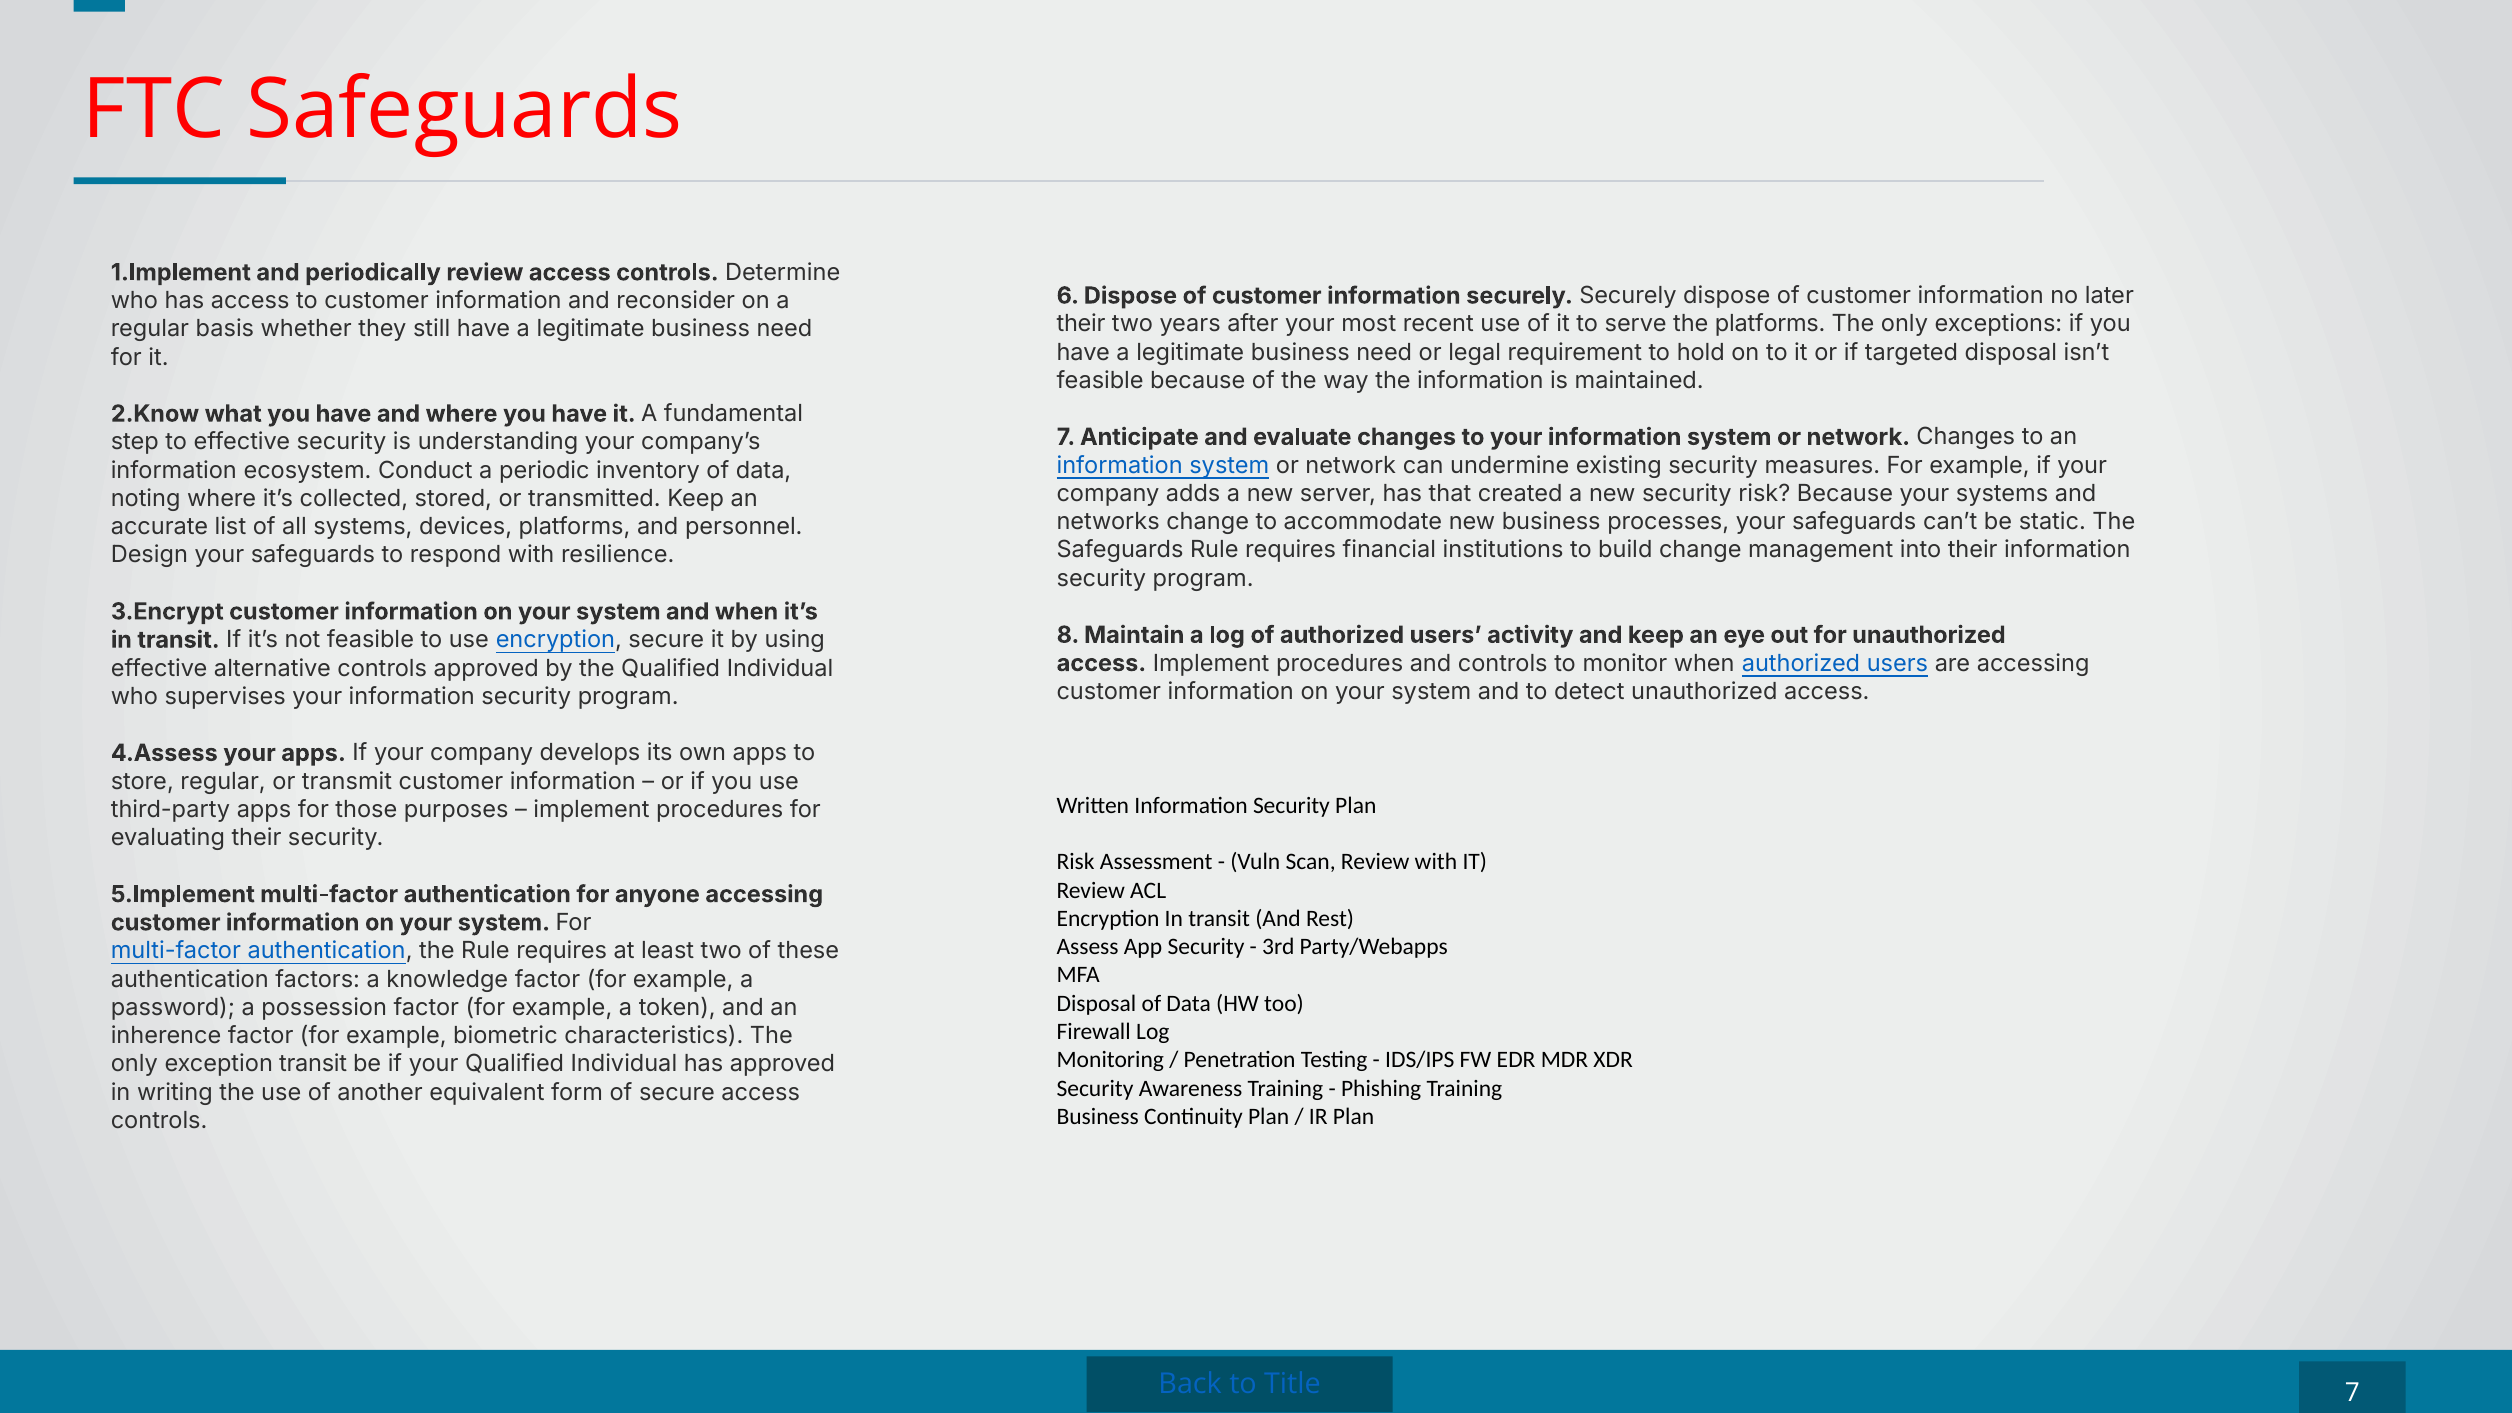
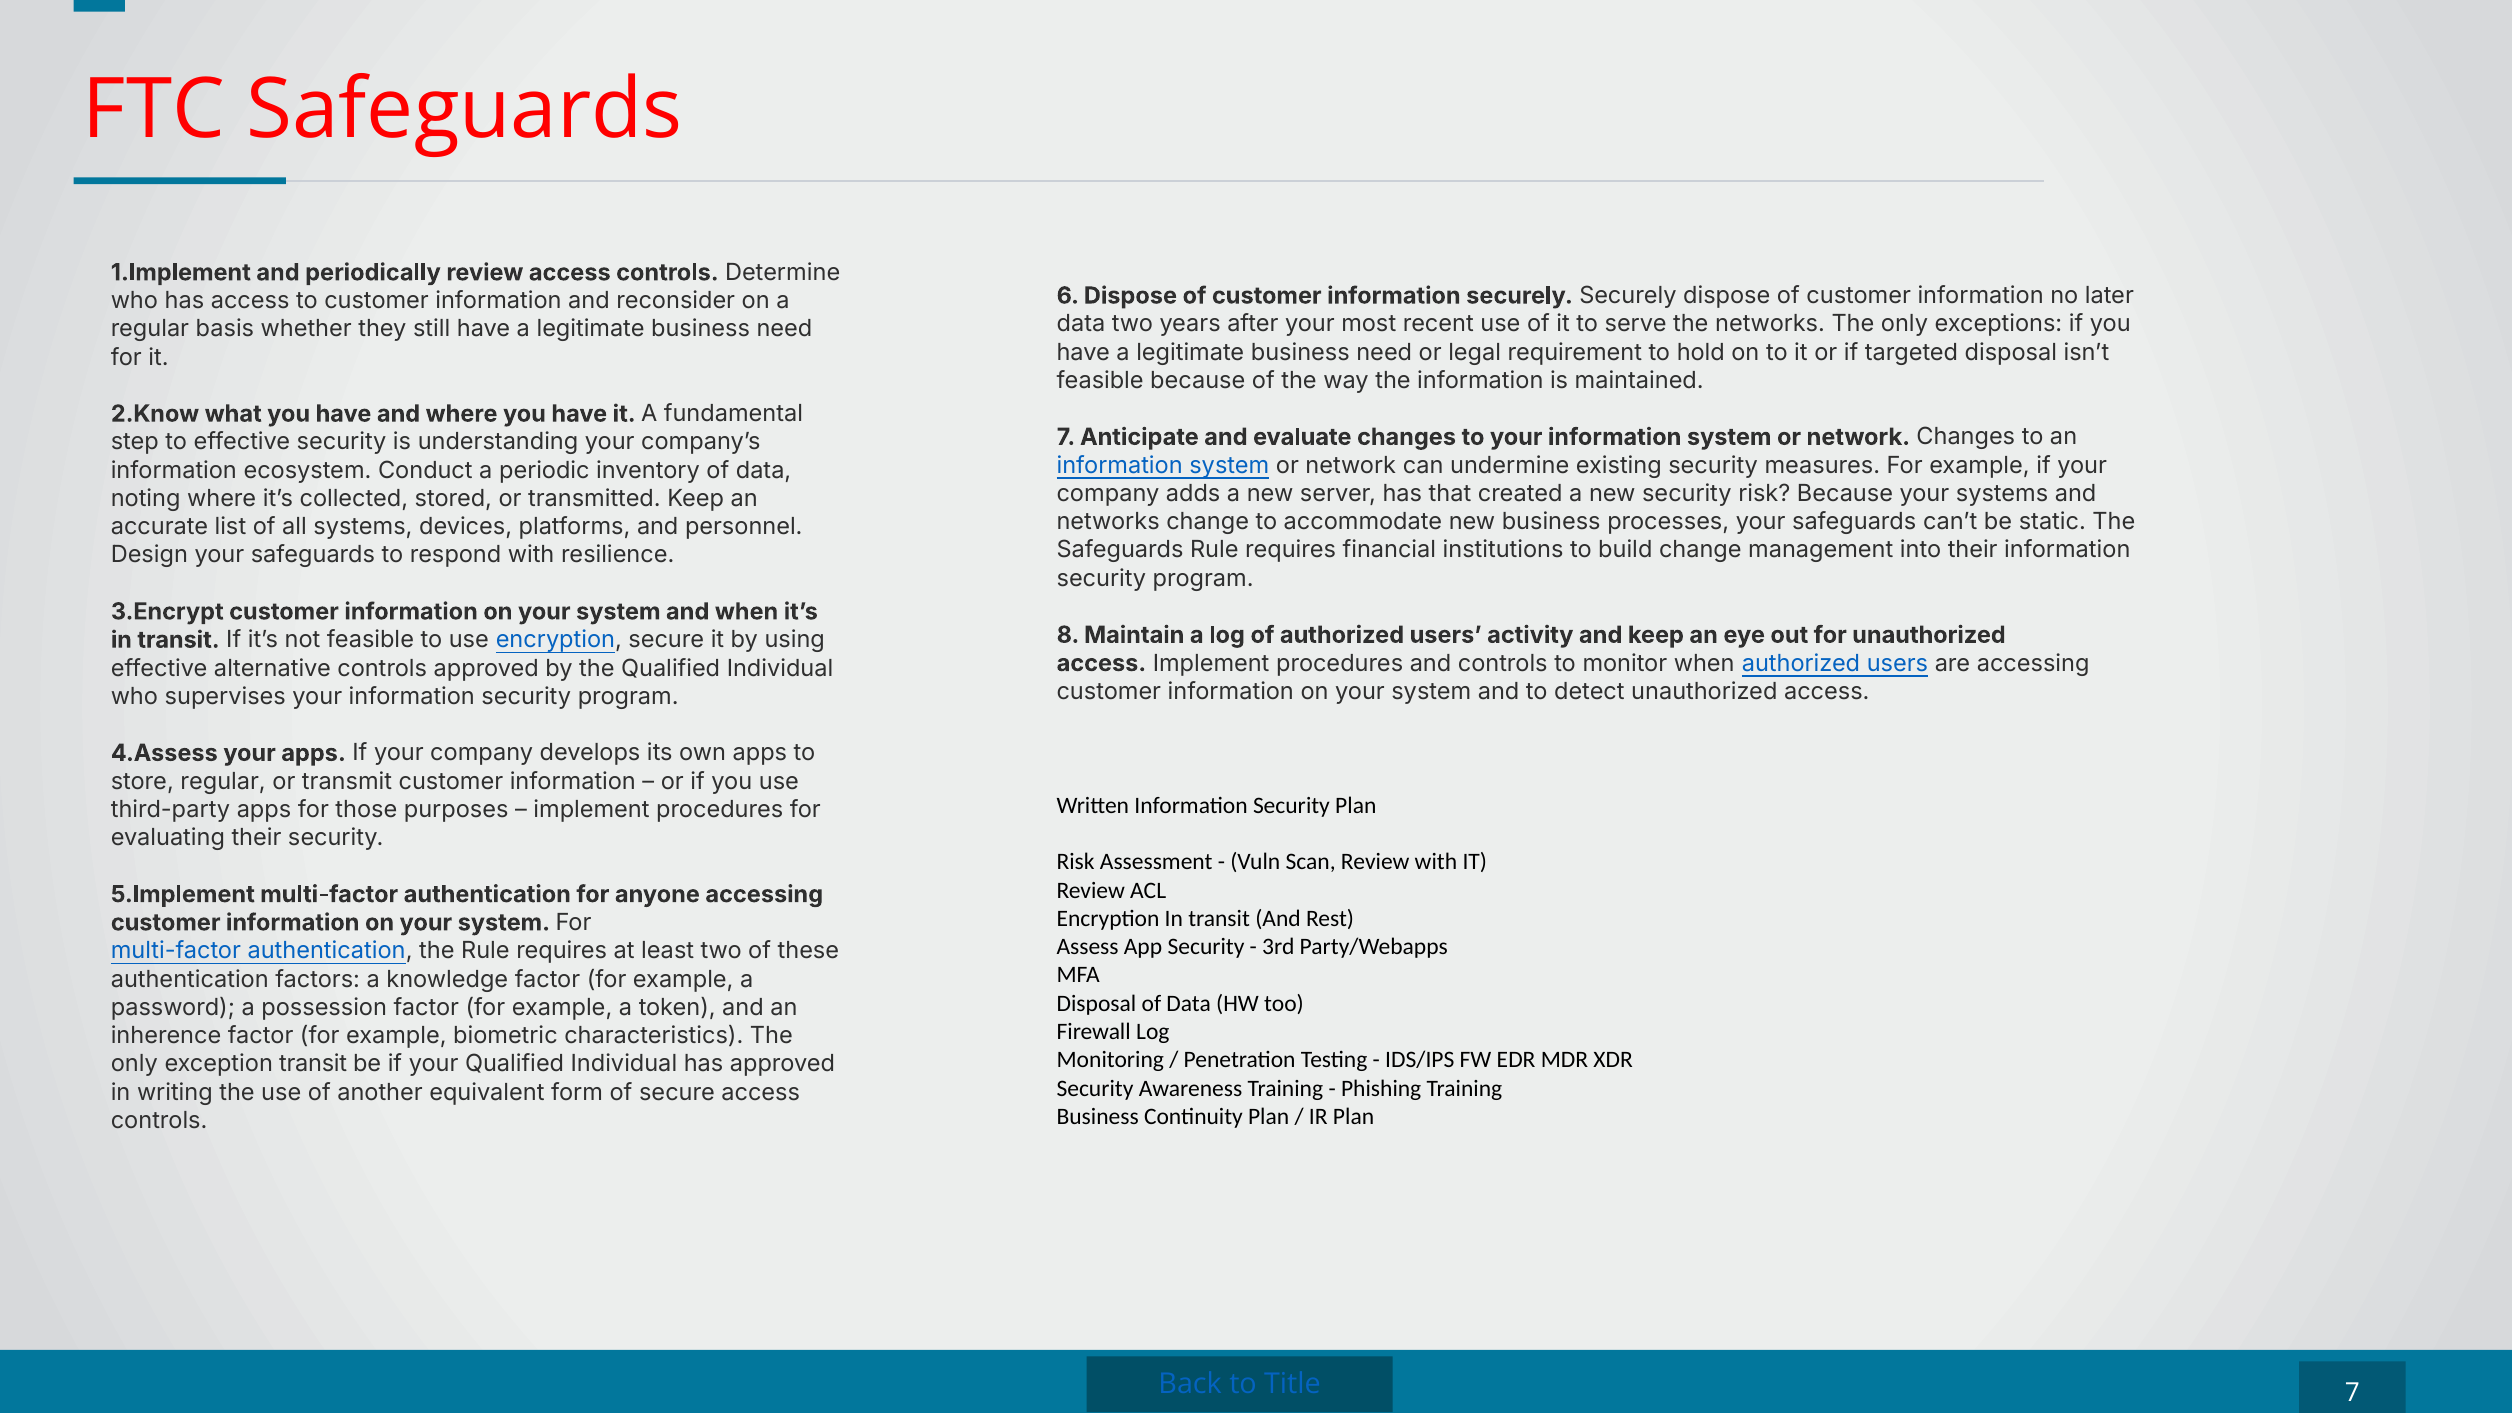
their at (1081, 324): their -> data
the platforms: platforms -> networks
